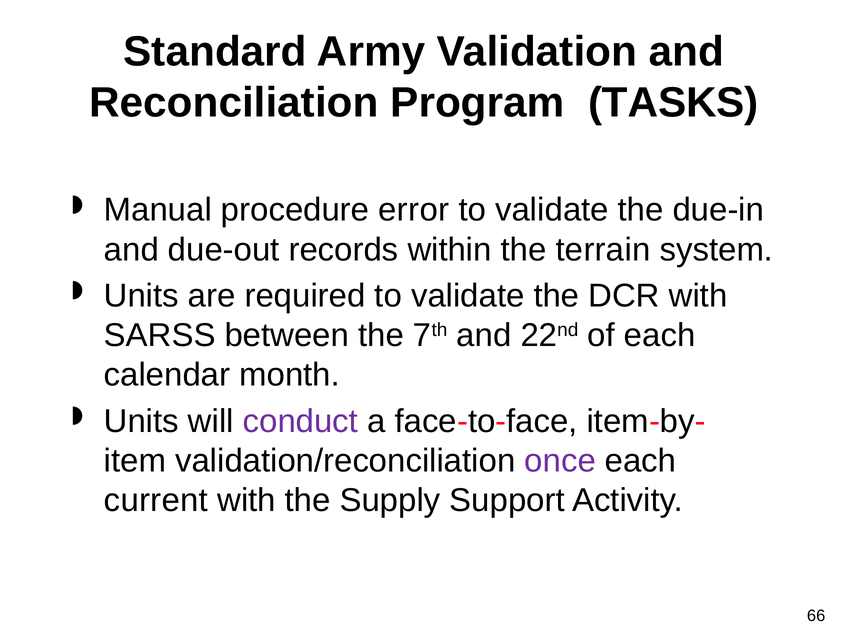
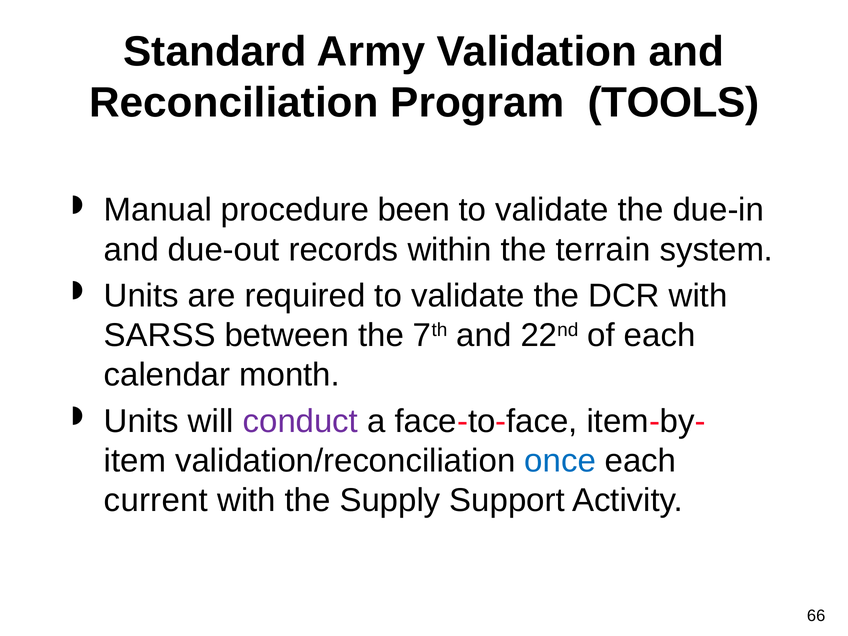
TASKS: TASKS -> TOOLS
error: error -> been
once colour: purple -> blue
